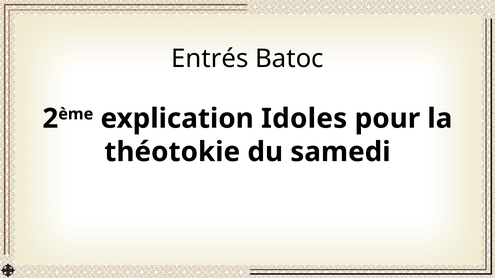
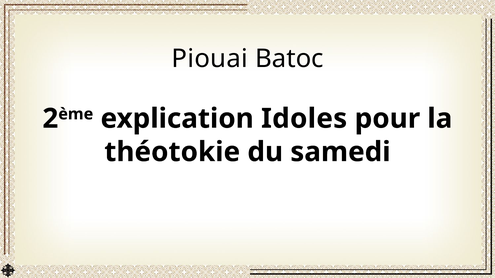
Entrés: Entrés -> Piouai
